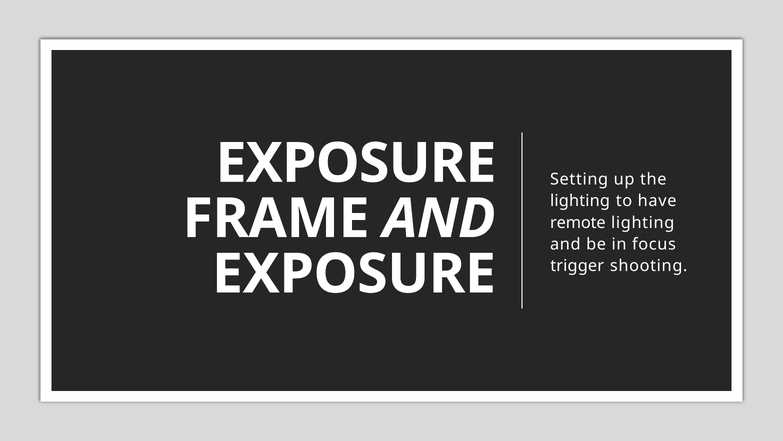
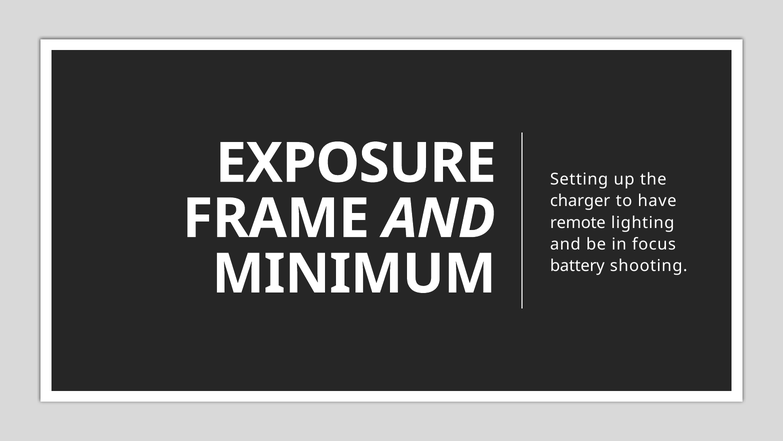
lighting at (580, 201): lighting -> charger
trigger: trigger -> battery
EXPOSURE at (354, 274): EXPOSURE -> MINIMUM
